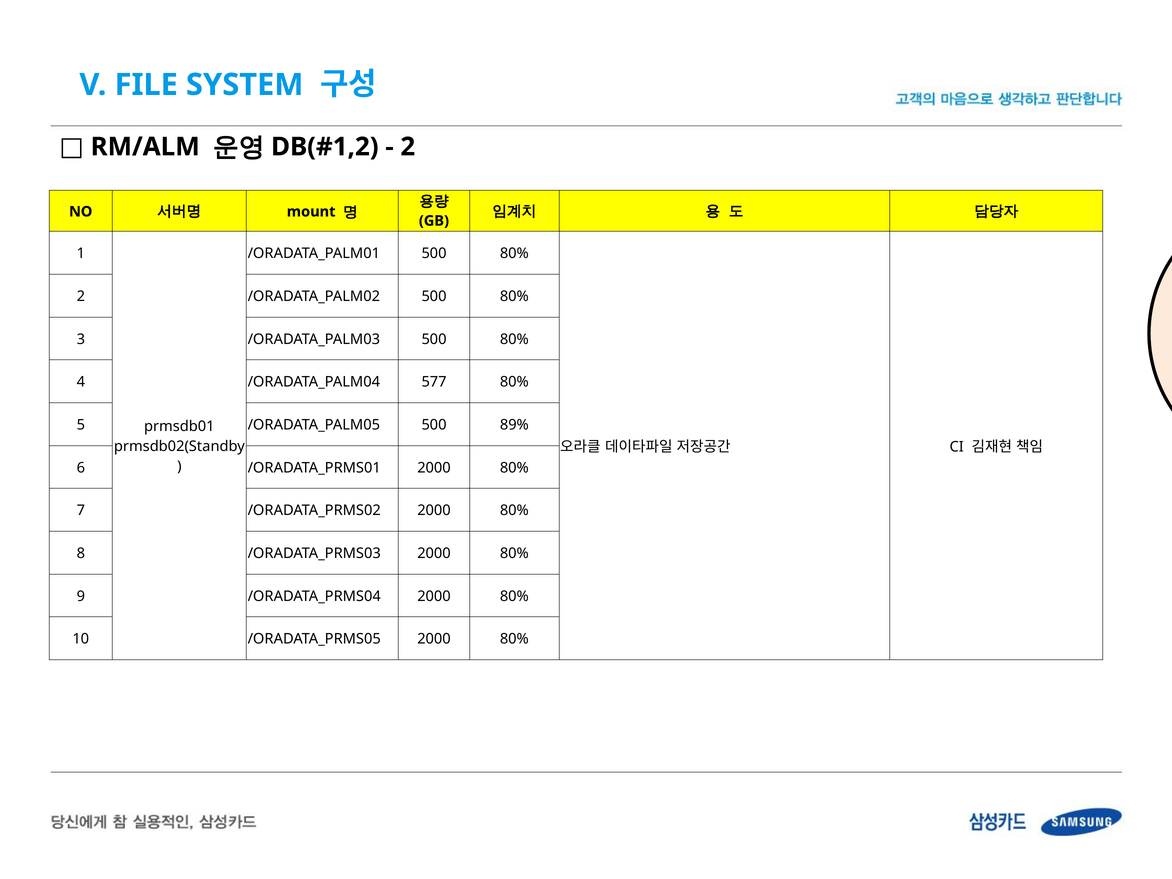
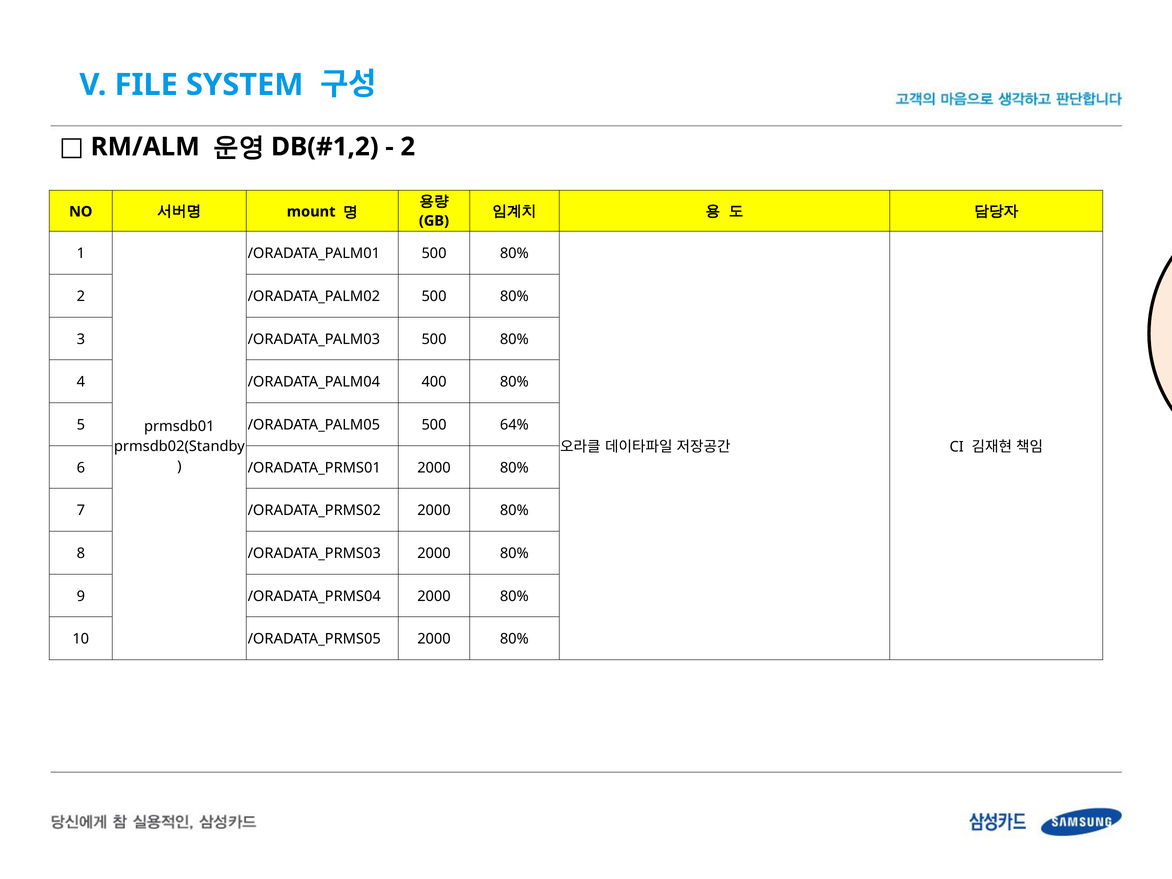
577: 577 -> 400
89%: 89% -> 64%
